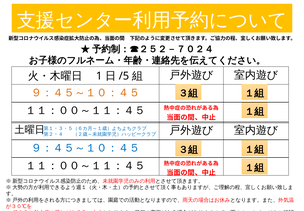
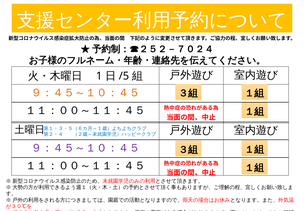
９：４５～１０：４５ at (85, 148) colour: blue -> purple
